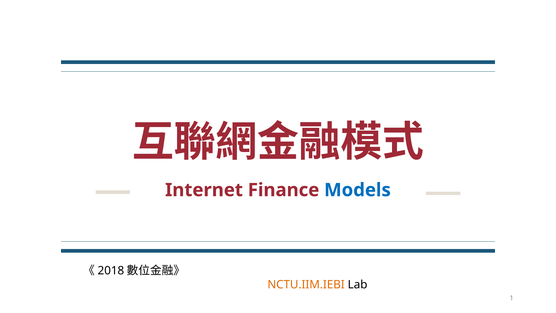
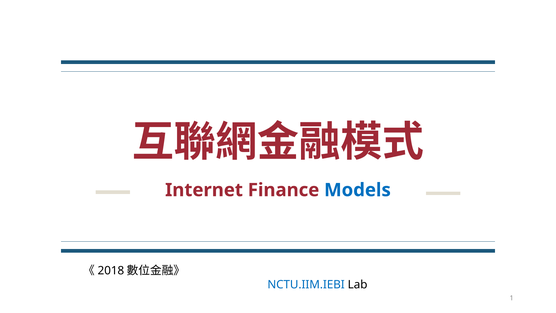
NCTU.IIM.IEBI colour: orange -> blue
